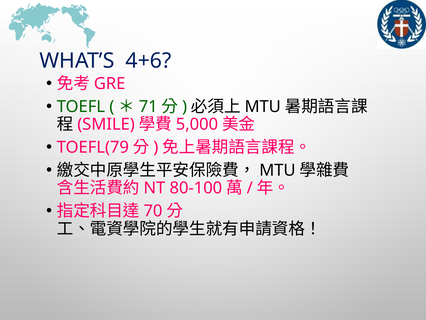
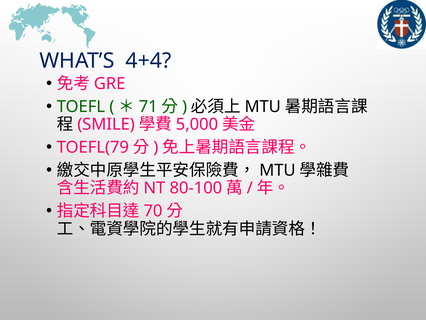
4+6: 4+6 -> 4+4
